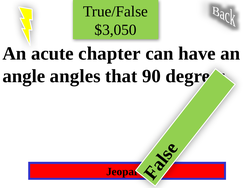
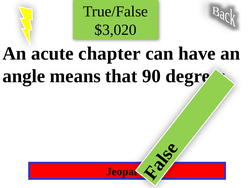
$3,050: $3,050 -> $3,020
angles: angles -> means
